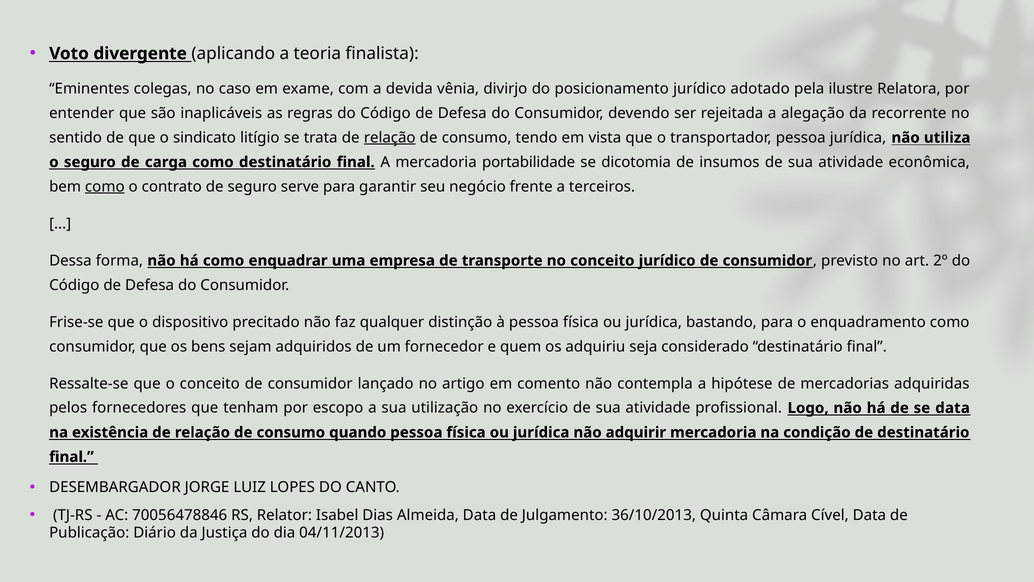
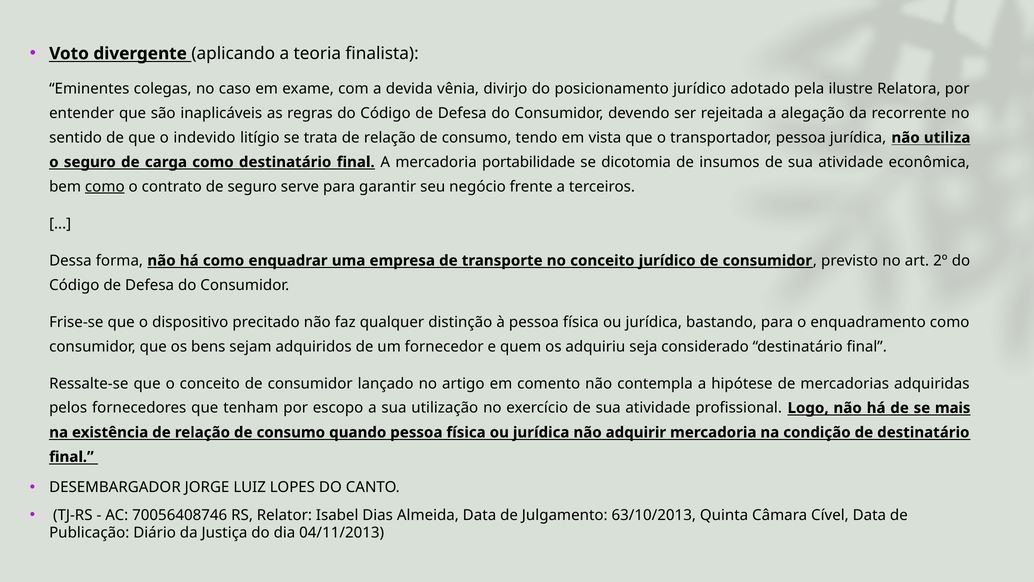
sindicato: sindicato -> indevido
relação at (390, 138) underline: present -> none
se data: data -> mais
70056478846: 70056478846 -> 70056408746
36/10/2013: 36/10/2013 -> 63/10/2013
